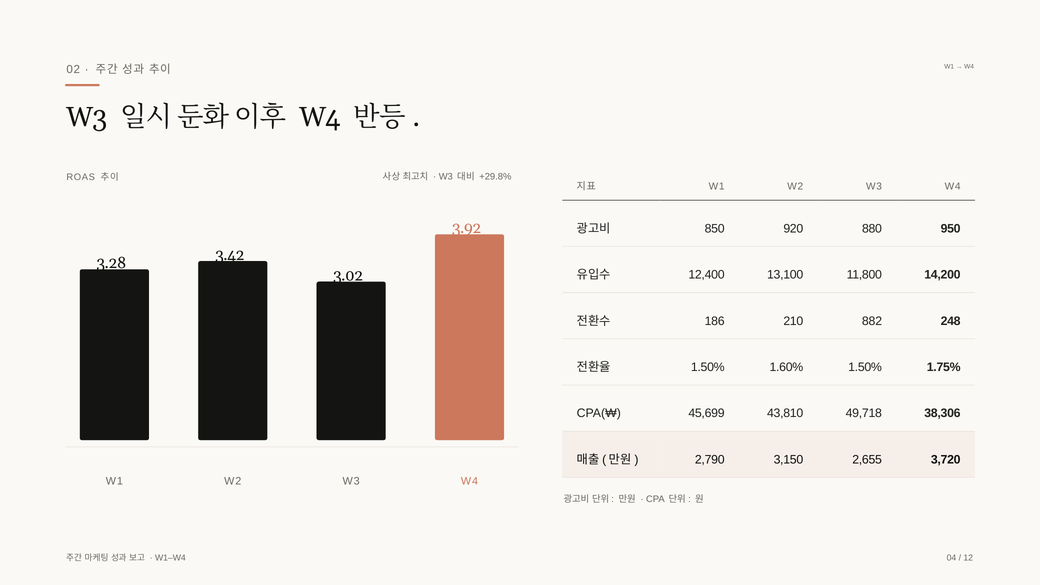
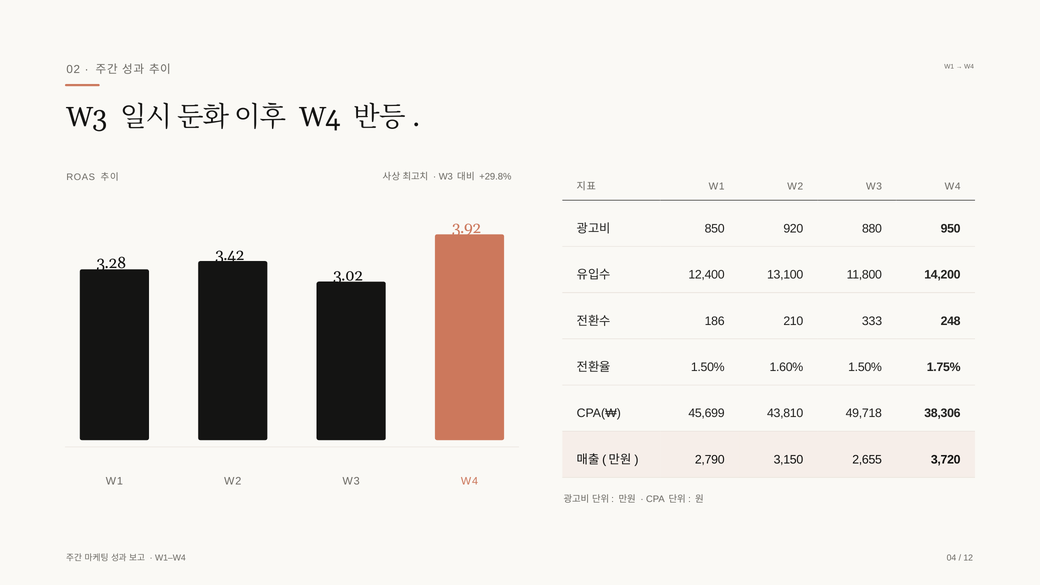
882: 882 -> 333
